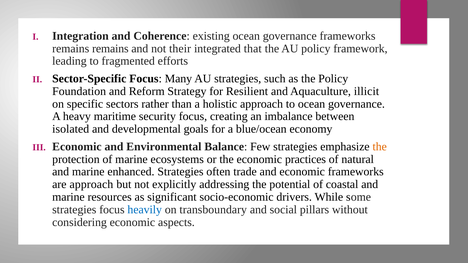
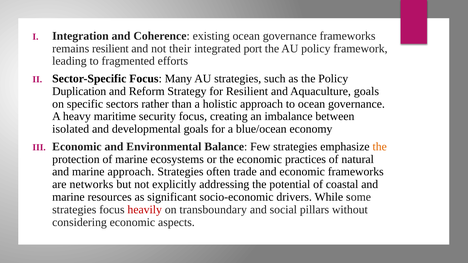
remains remains: remains -> resilient
that: that -> port
Foundation: Foundation -> Duplication
Aquaculture illicit: illicit -> goals
marine enhanced: enhanced -> approach
are approach: approach -> networks
heavily colour: blue -> red
